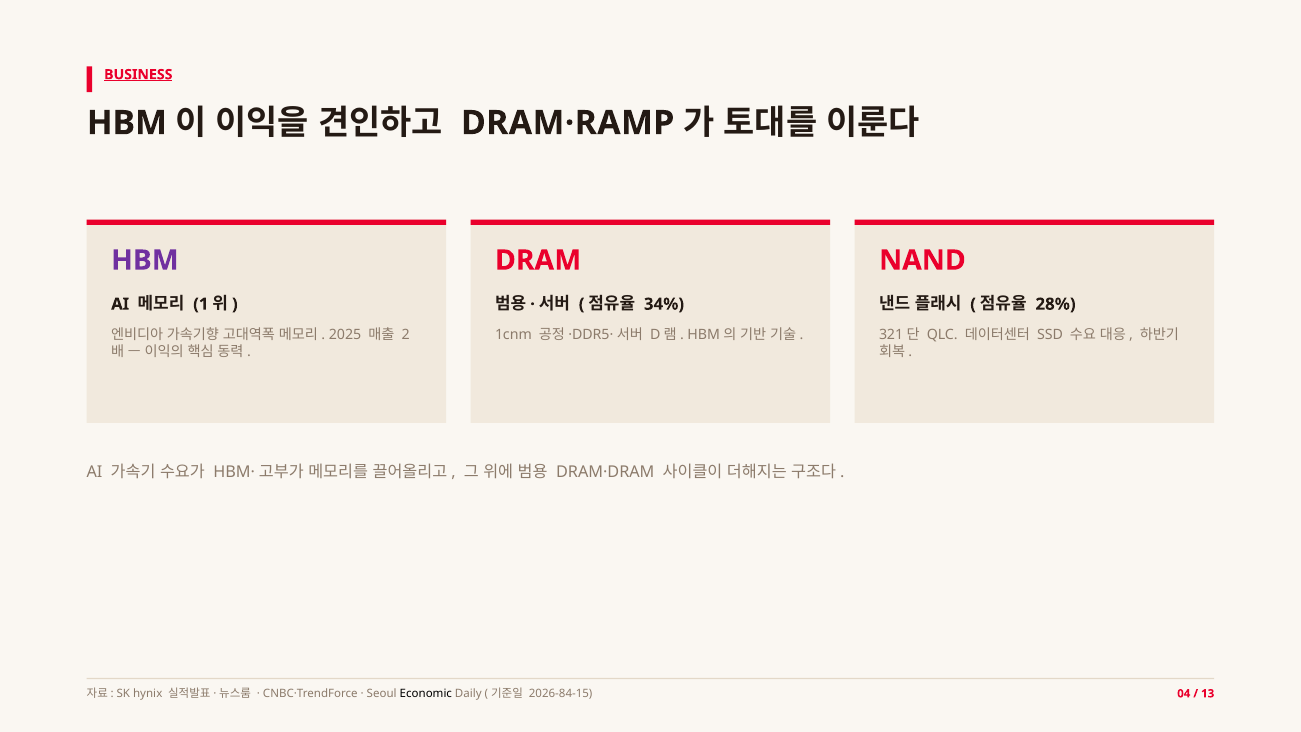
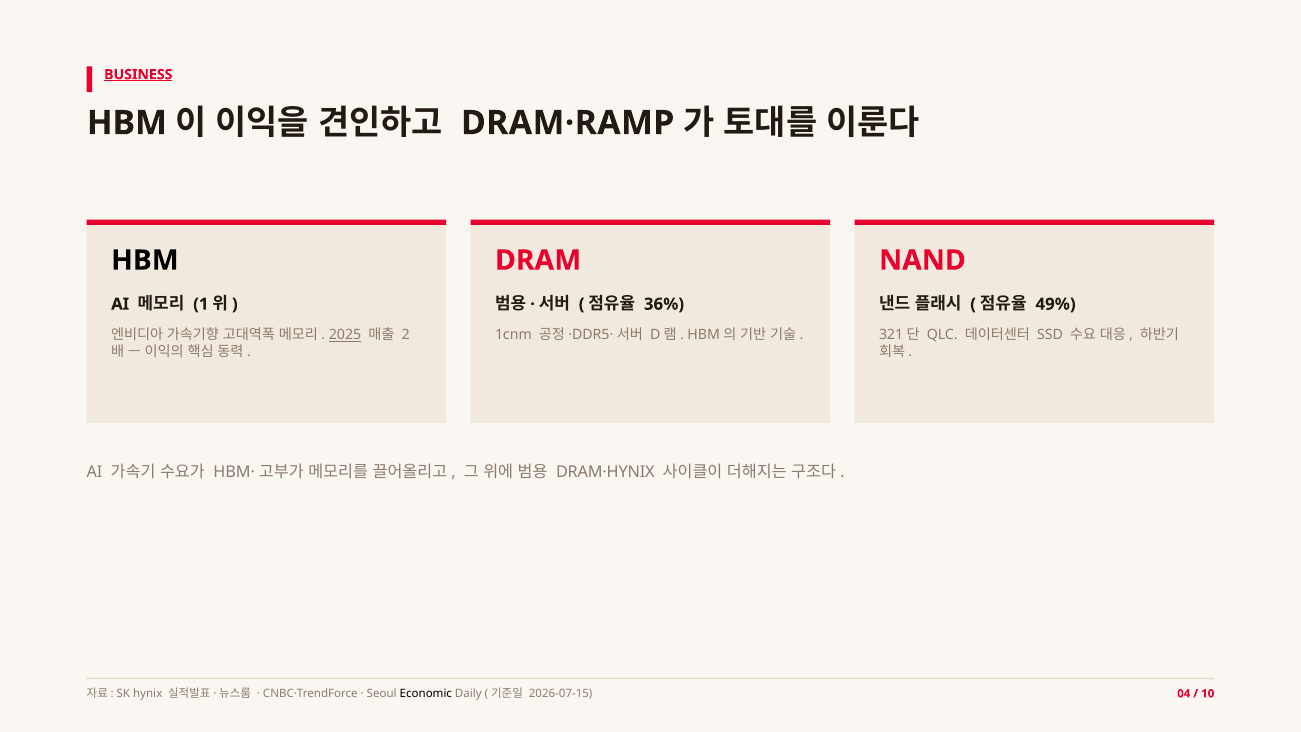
HBM at (145, 260) colour: purple -> black
34%: 34% -> 36%
28%: 28% -> 49%
2025 underline: none -> present
DRAM·DRAM: DRAM·DRAM -> DRAM·HYNIX
2026-84-15: 2026-84-15 -> 2026-07-15
13: 13 -> 10
